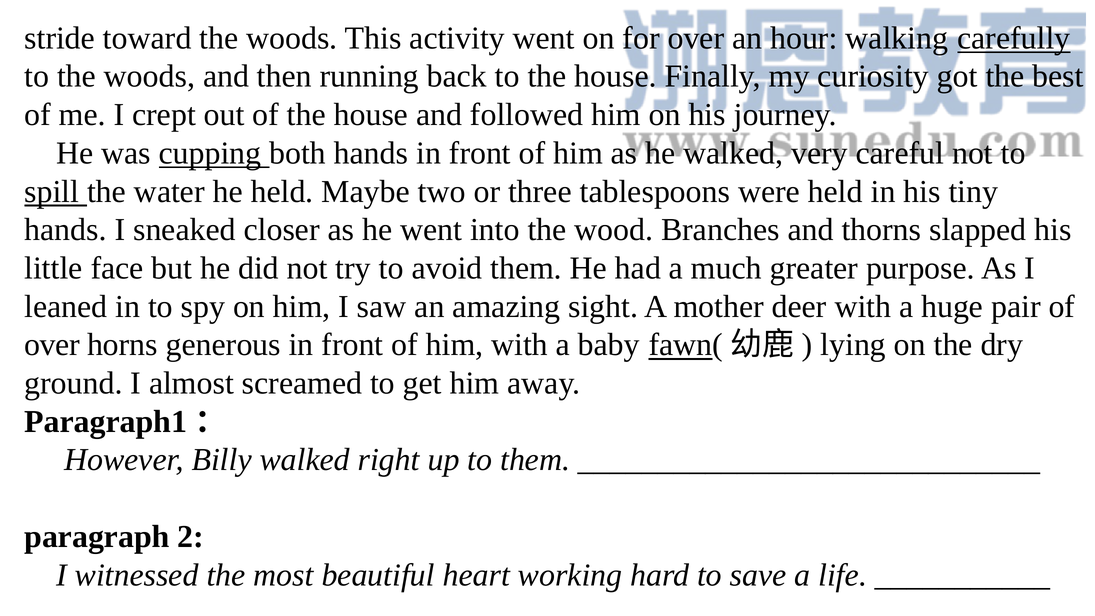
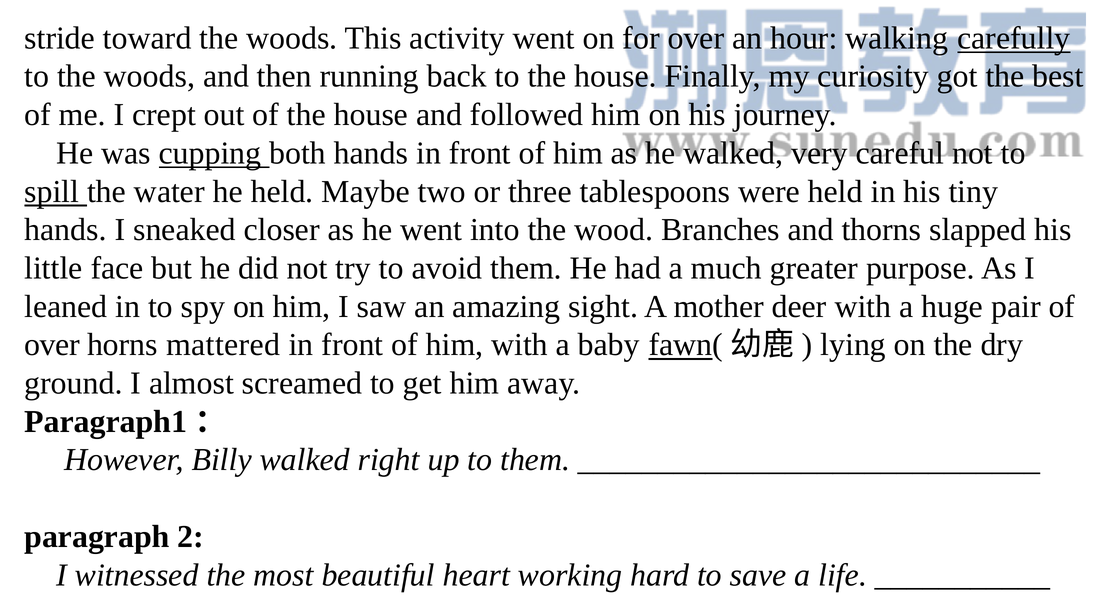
generous: generous -> mattered
